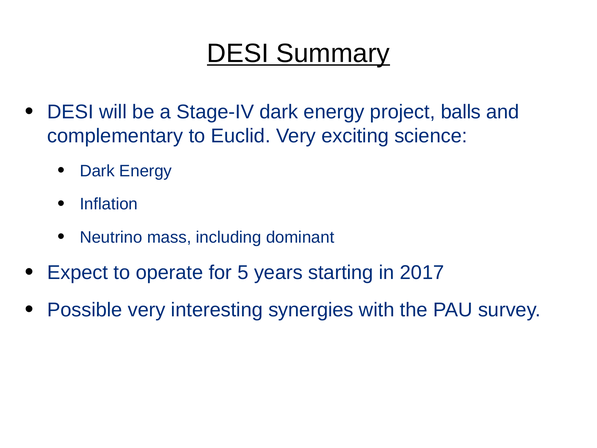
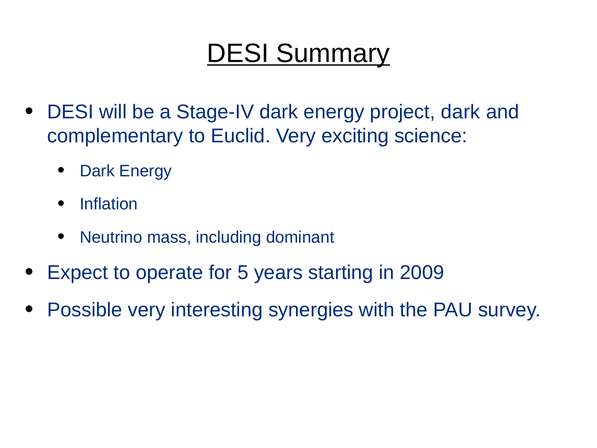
project balls: balls -> dark
2017: 2017 -> 2009
